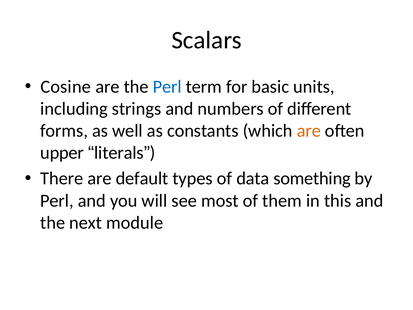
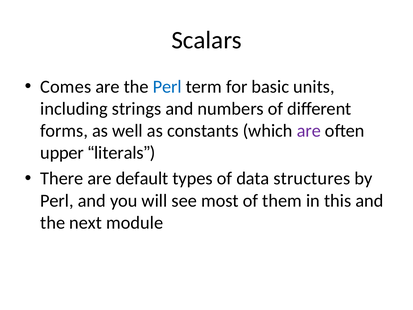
Cosine: Cosine -> Comes
are at (309, 131) colour: orange -> purple
something: something -> structures
